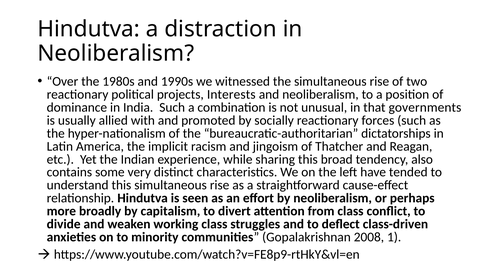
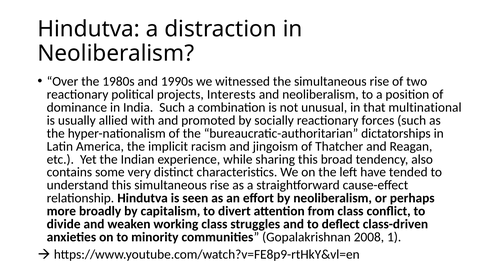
governments: governments -> multinational
